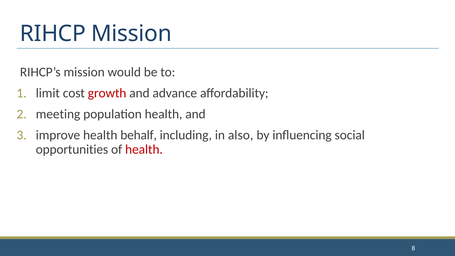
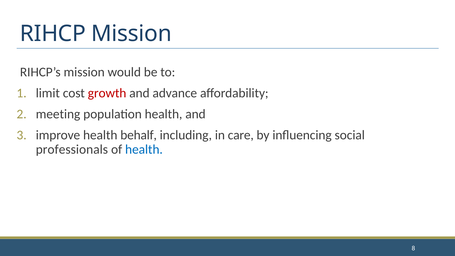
also: also -> care
opportunities: opportunities -> professionals
health at (144, 149) colour: red -> blue
